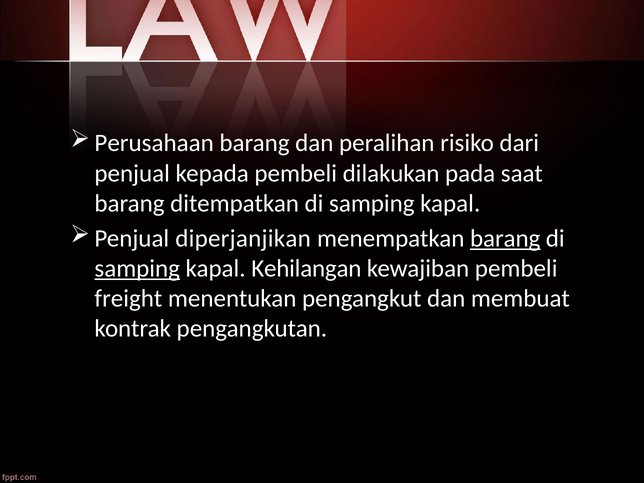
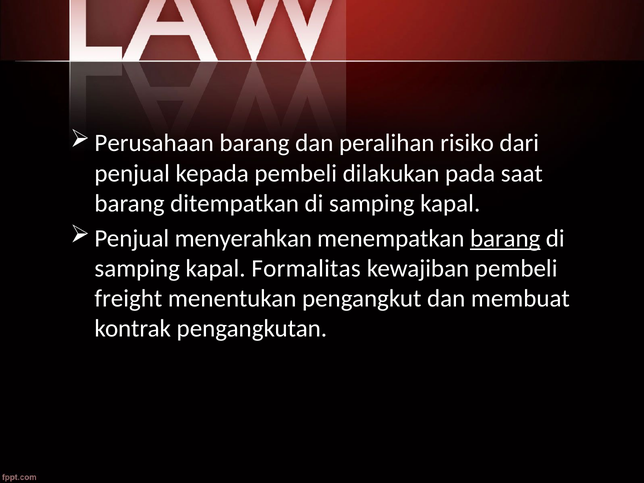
diperjanjikan: diperjanjikan -> menyerahkan
samping at (137, 269) underline: present -> none
Kehilangan: Kehilangan -> Formalitas
